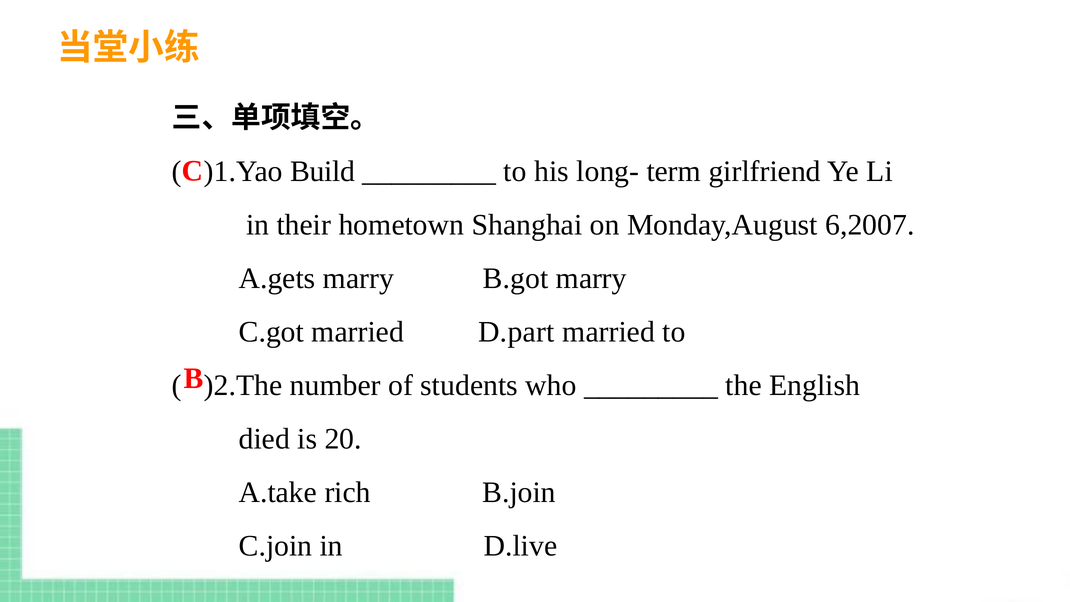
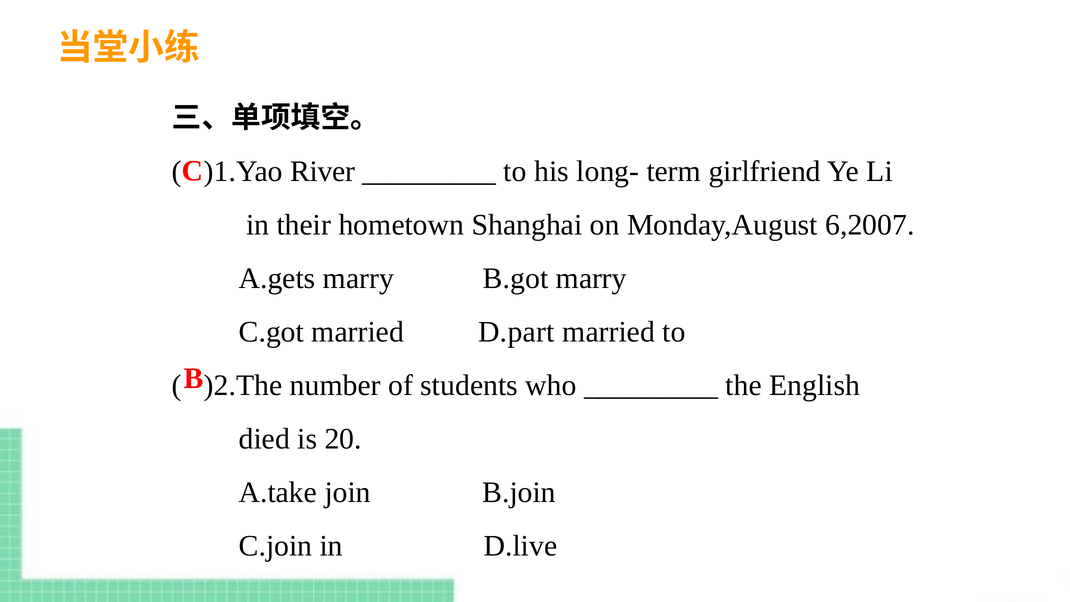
Build: Build -> River
rich: rich -> join
